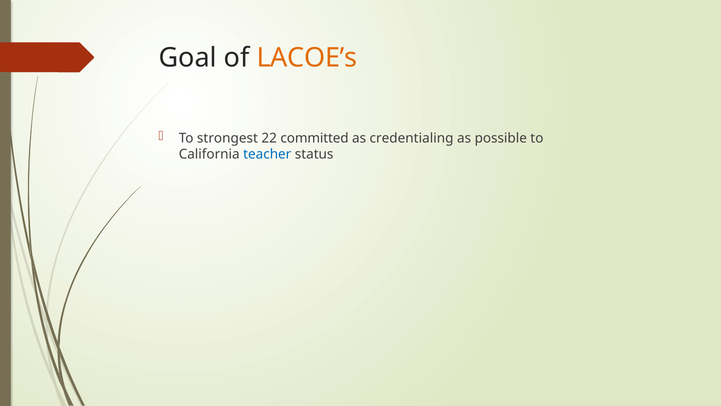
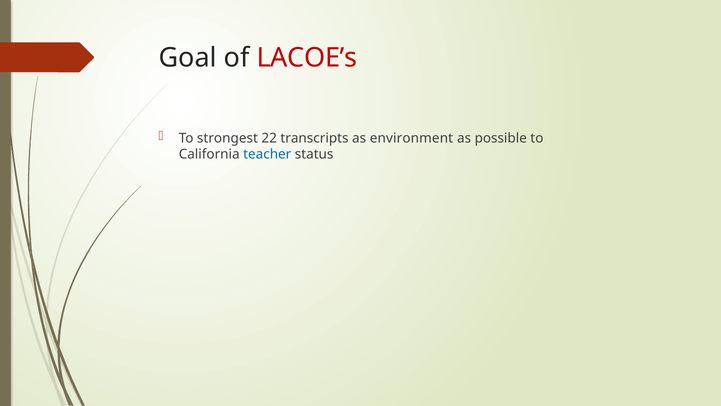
LACOE’s colour: orange -> red
committed: committed -> transcripts
credentialing: credentialing -> environment
